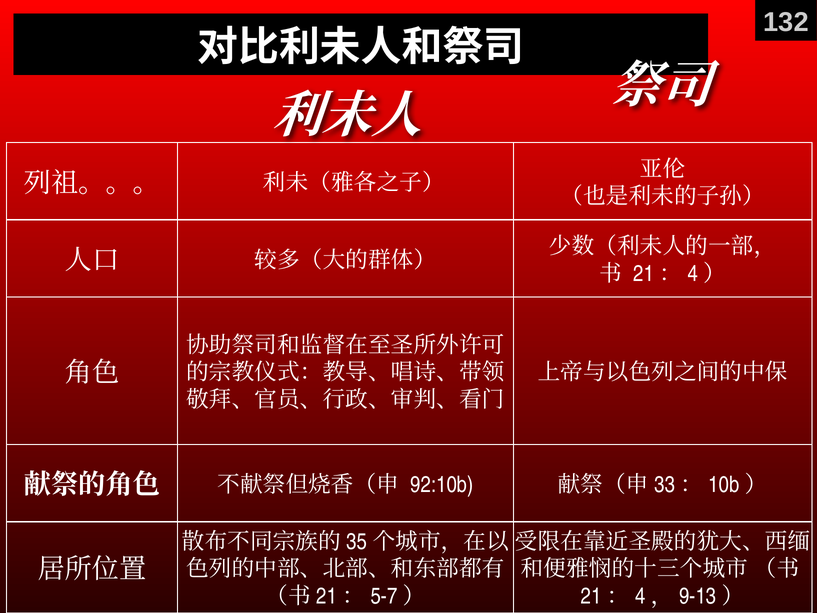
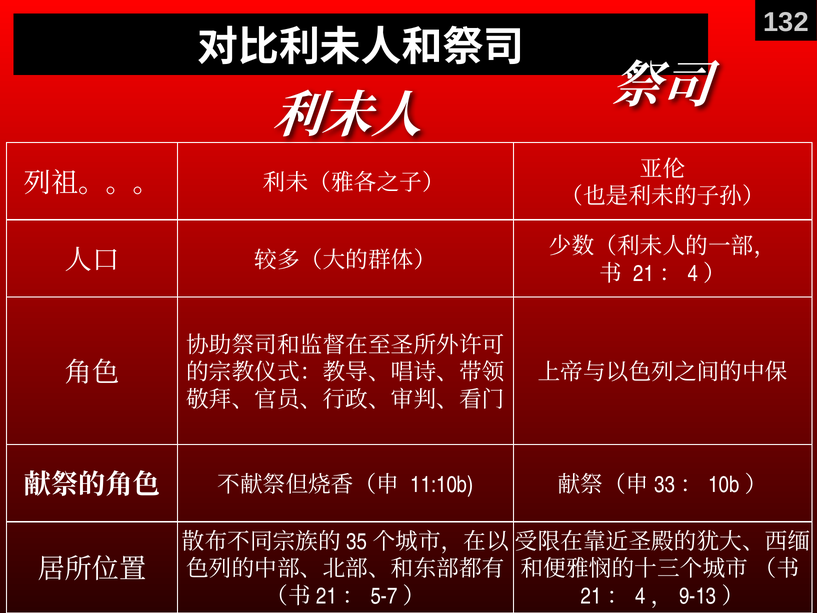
92:10b: 92:10b -> 11:10b
